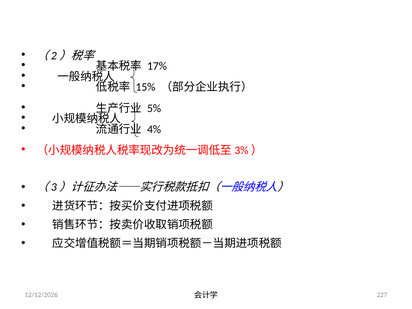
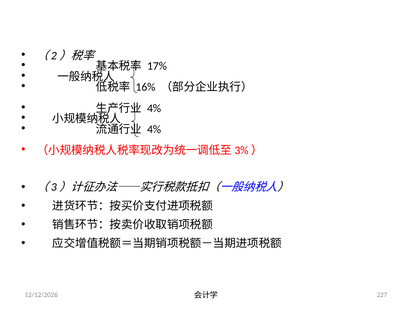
15%: 15% -> 16%
5% at (154, 108): 5% -> 4%
